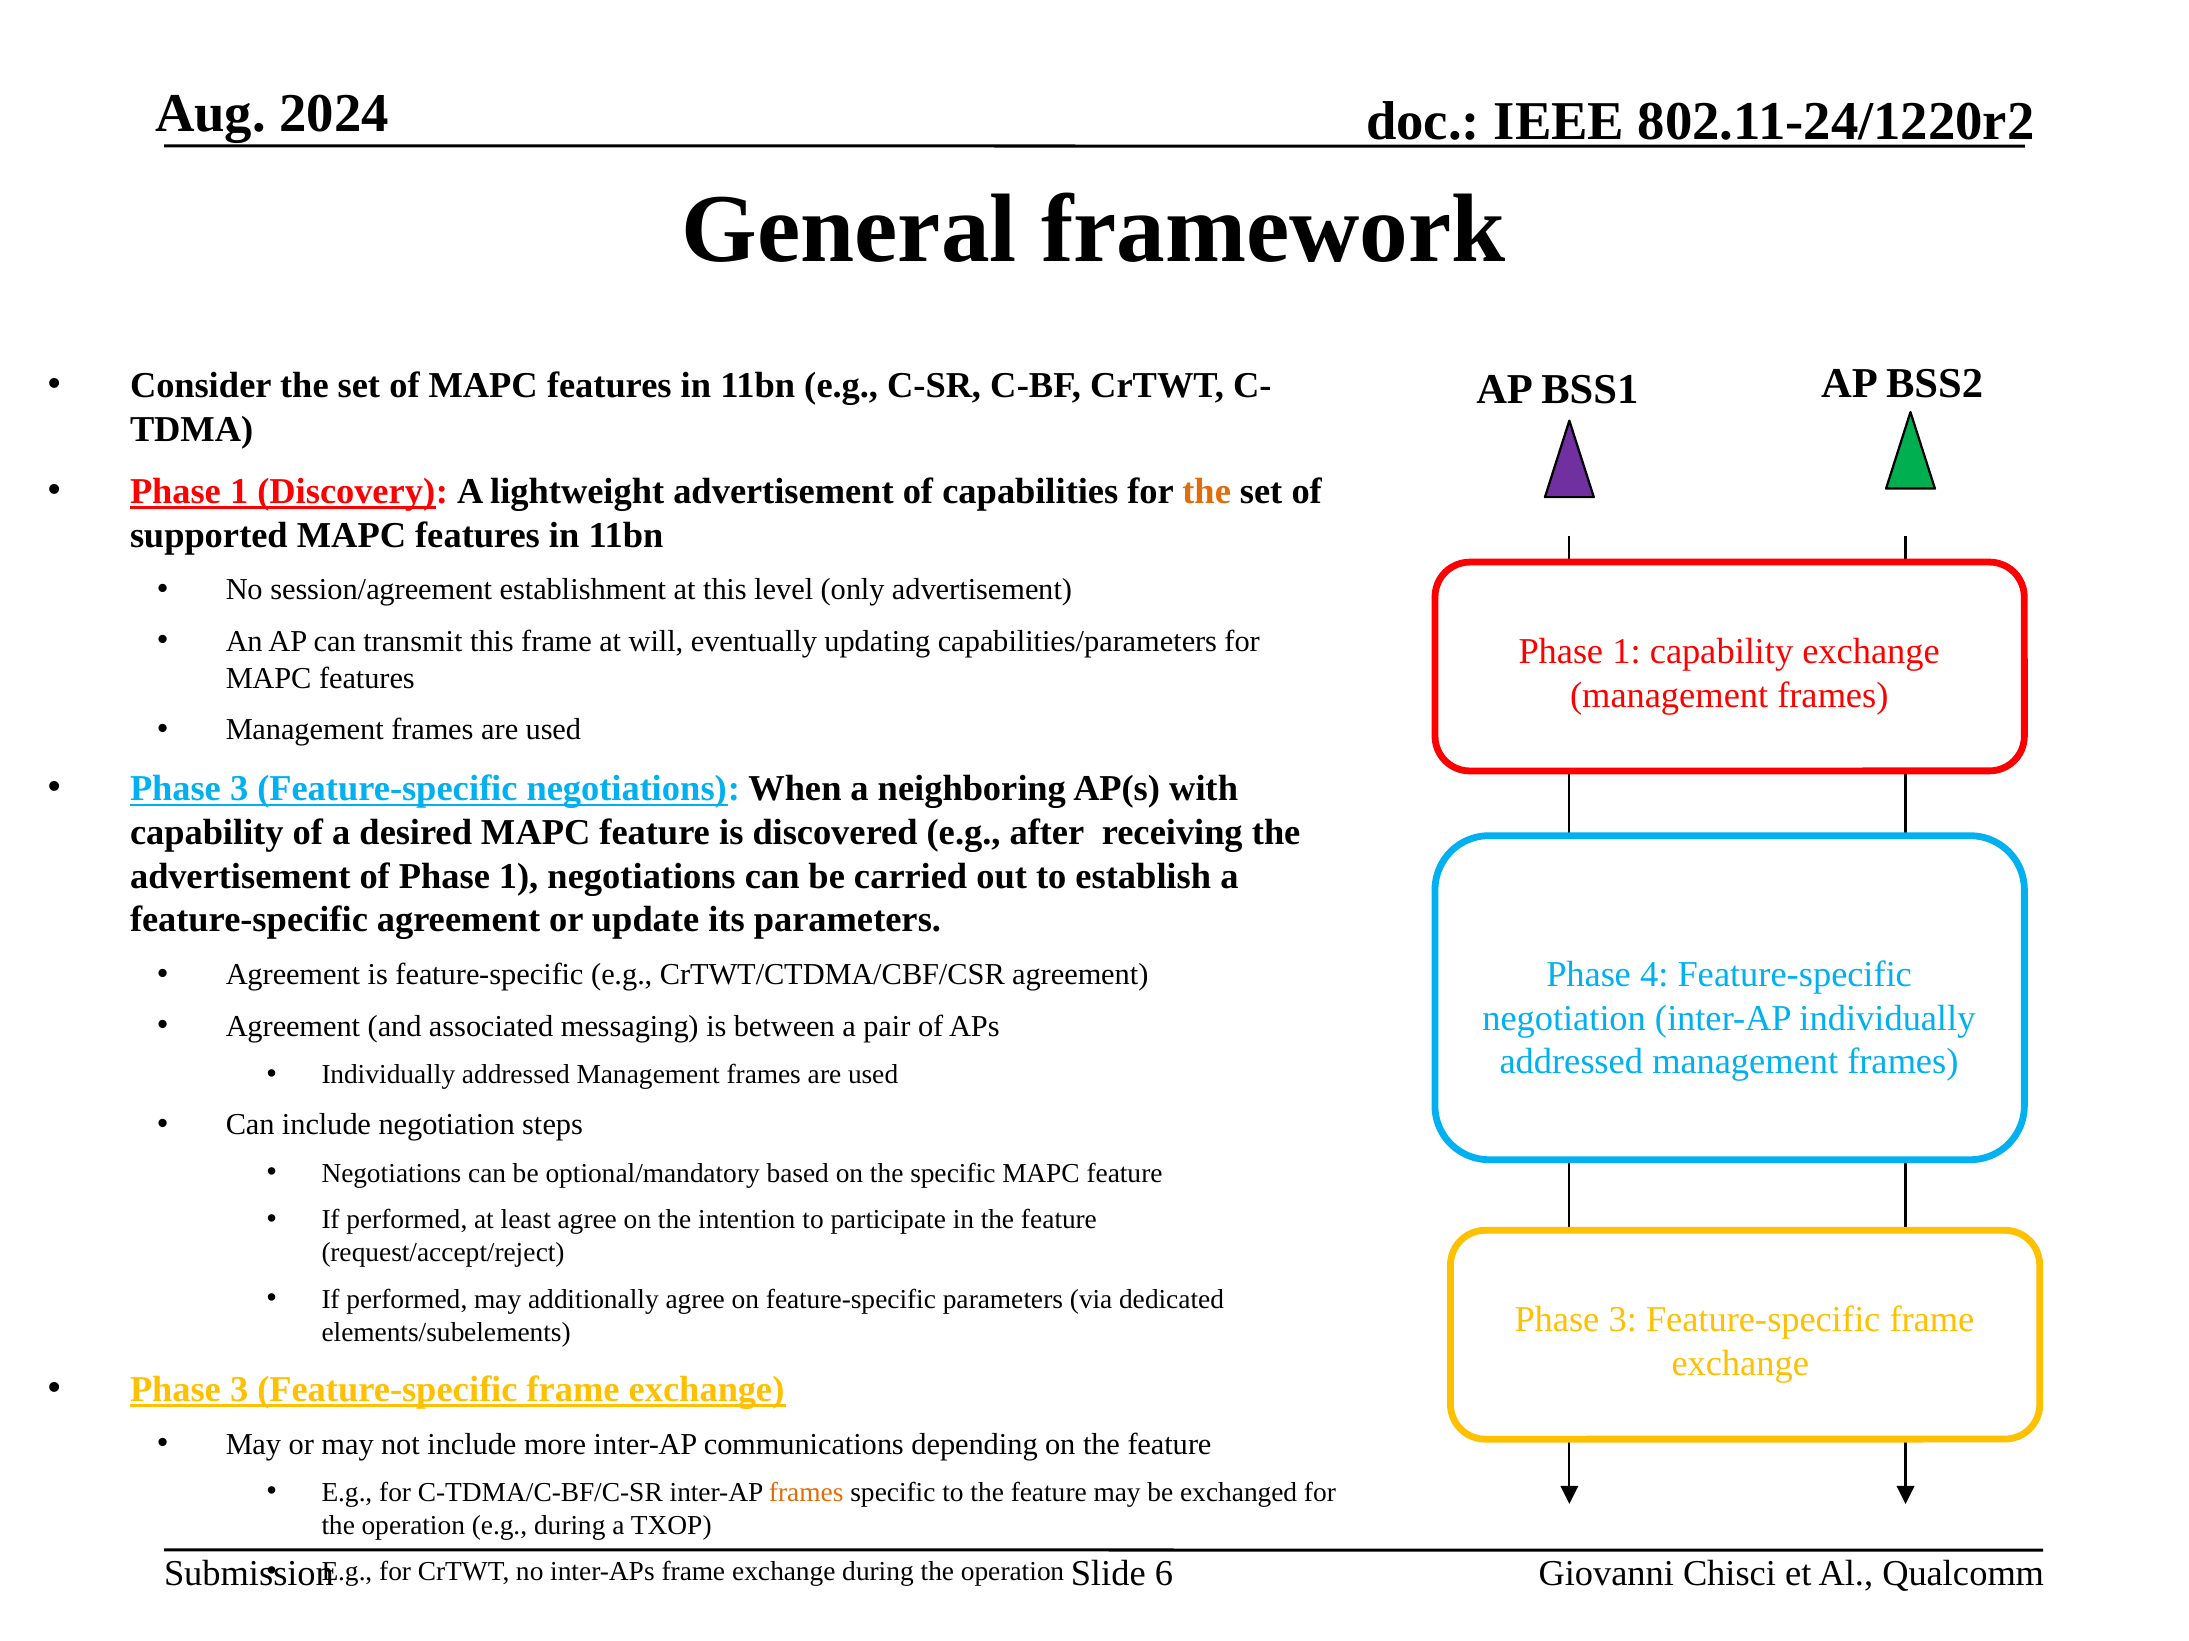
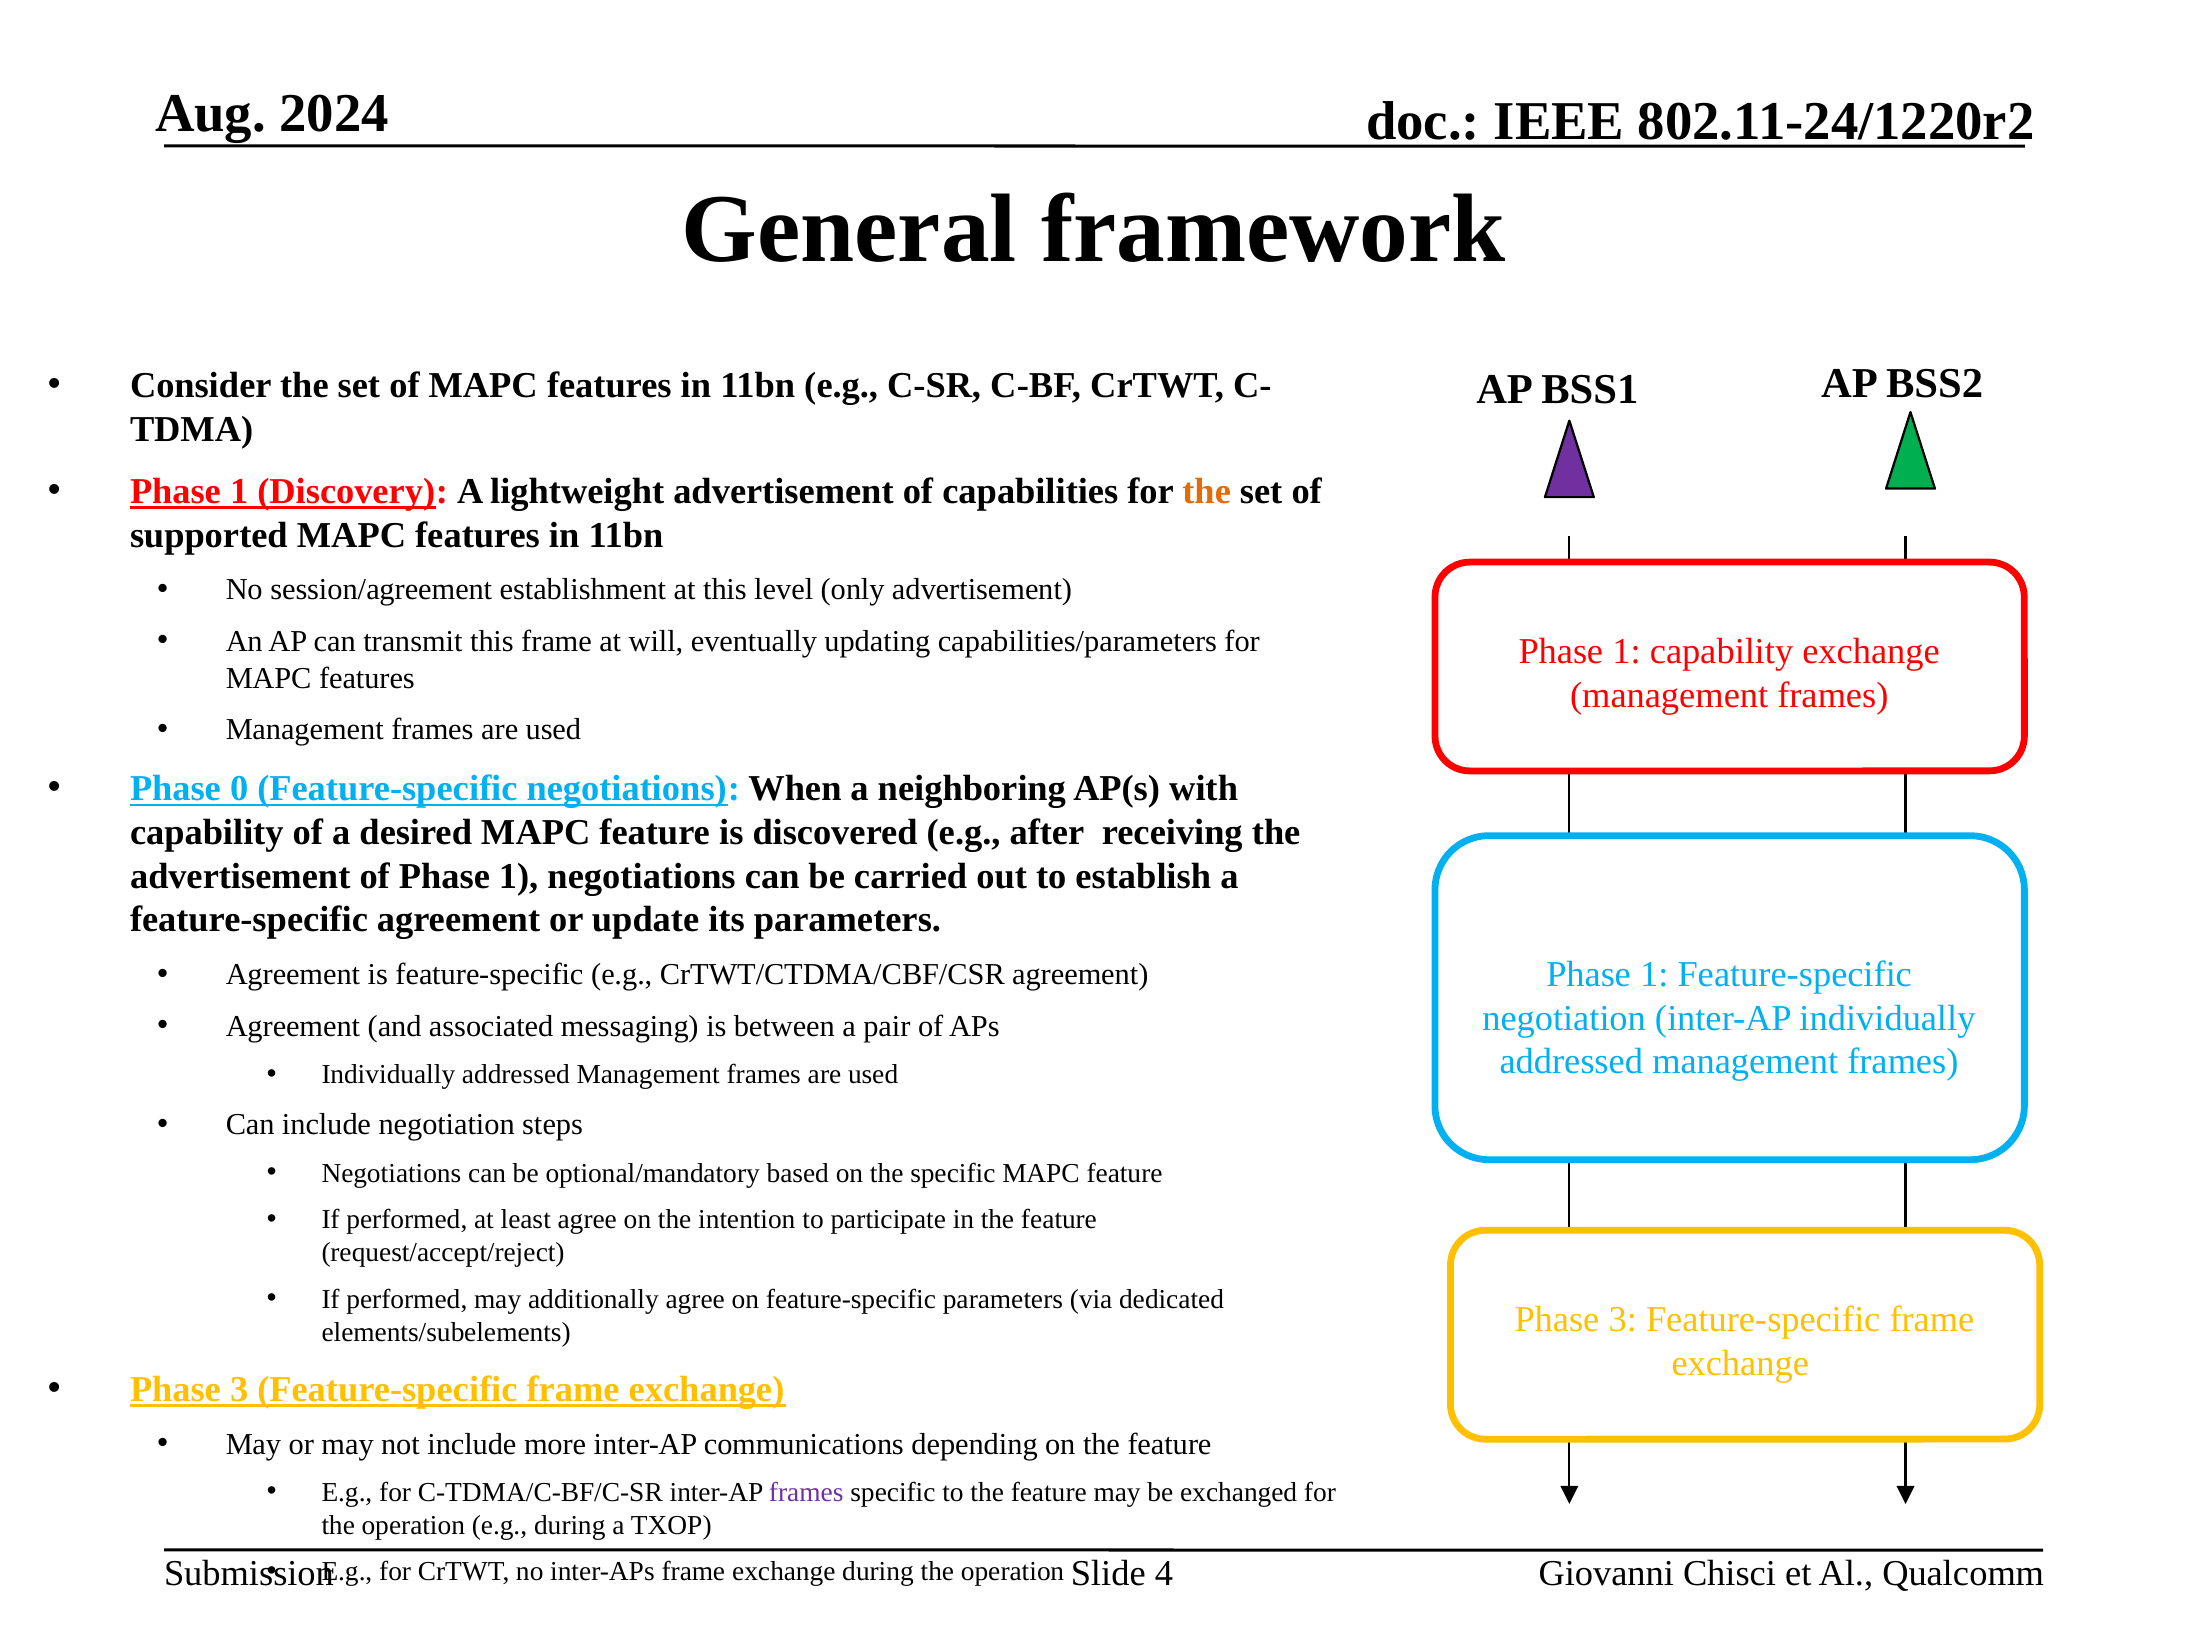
3 at (239, 789): 3 -> 0
4 at (1654, 975): 4 -> 1
frames at (806, 1493) colour: orange -> purple
6: 6 -> 4
